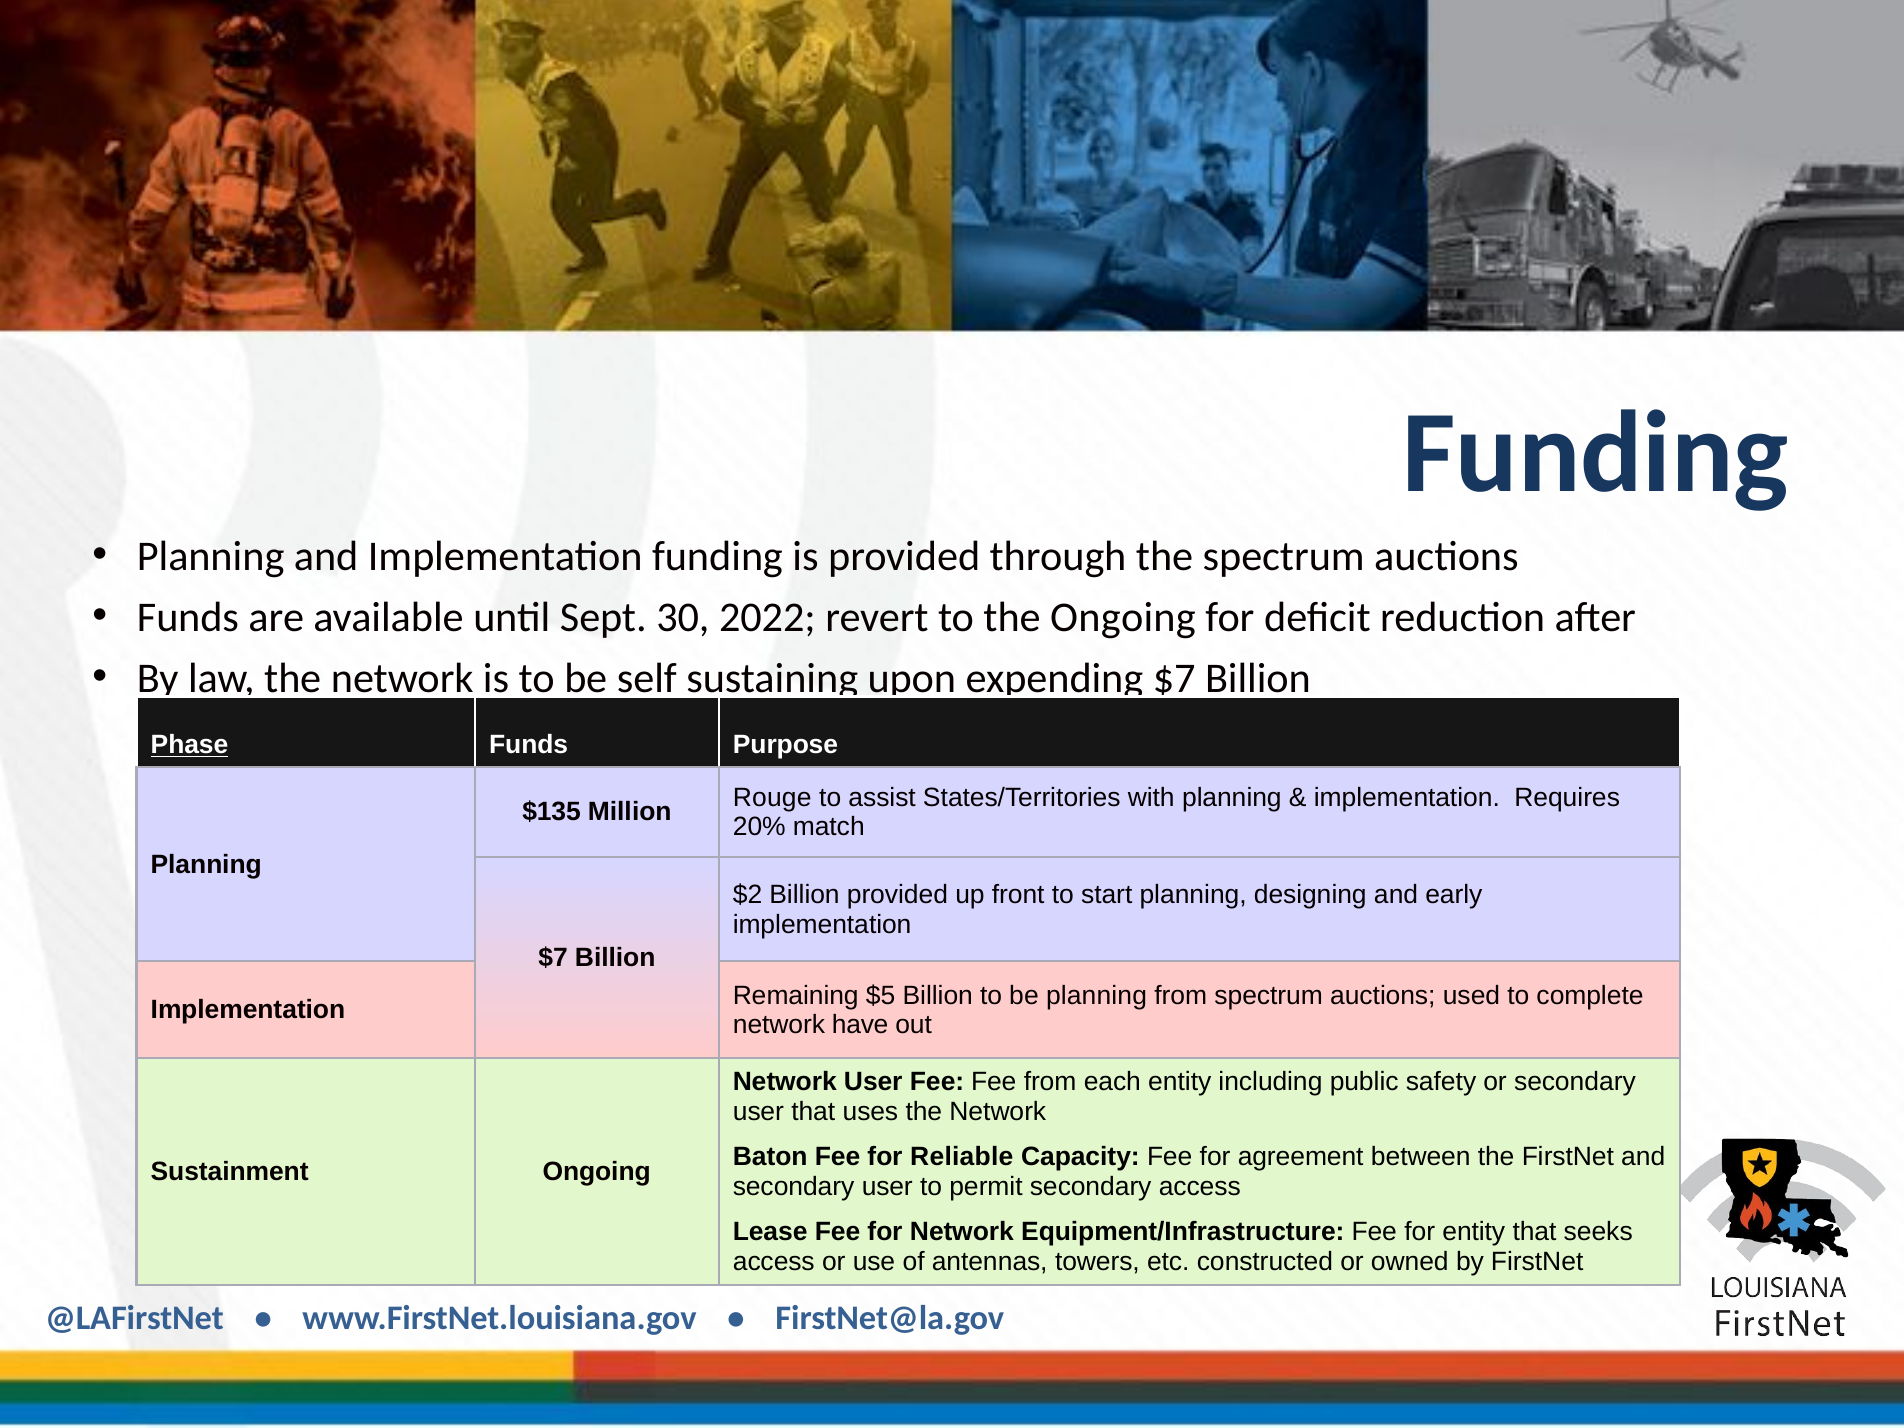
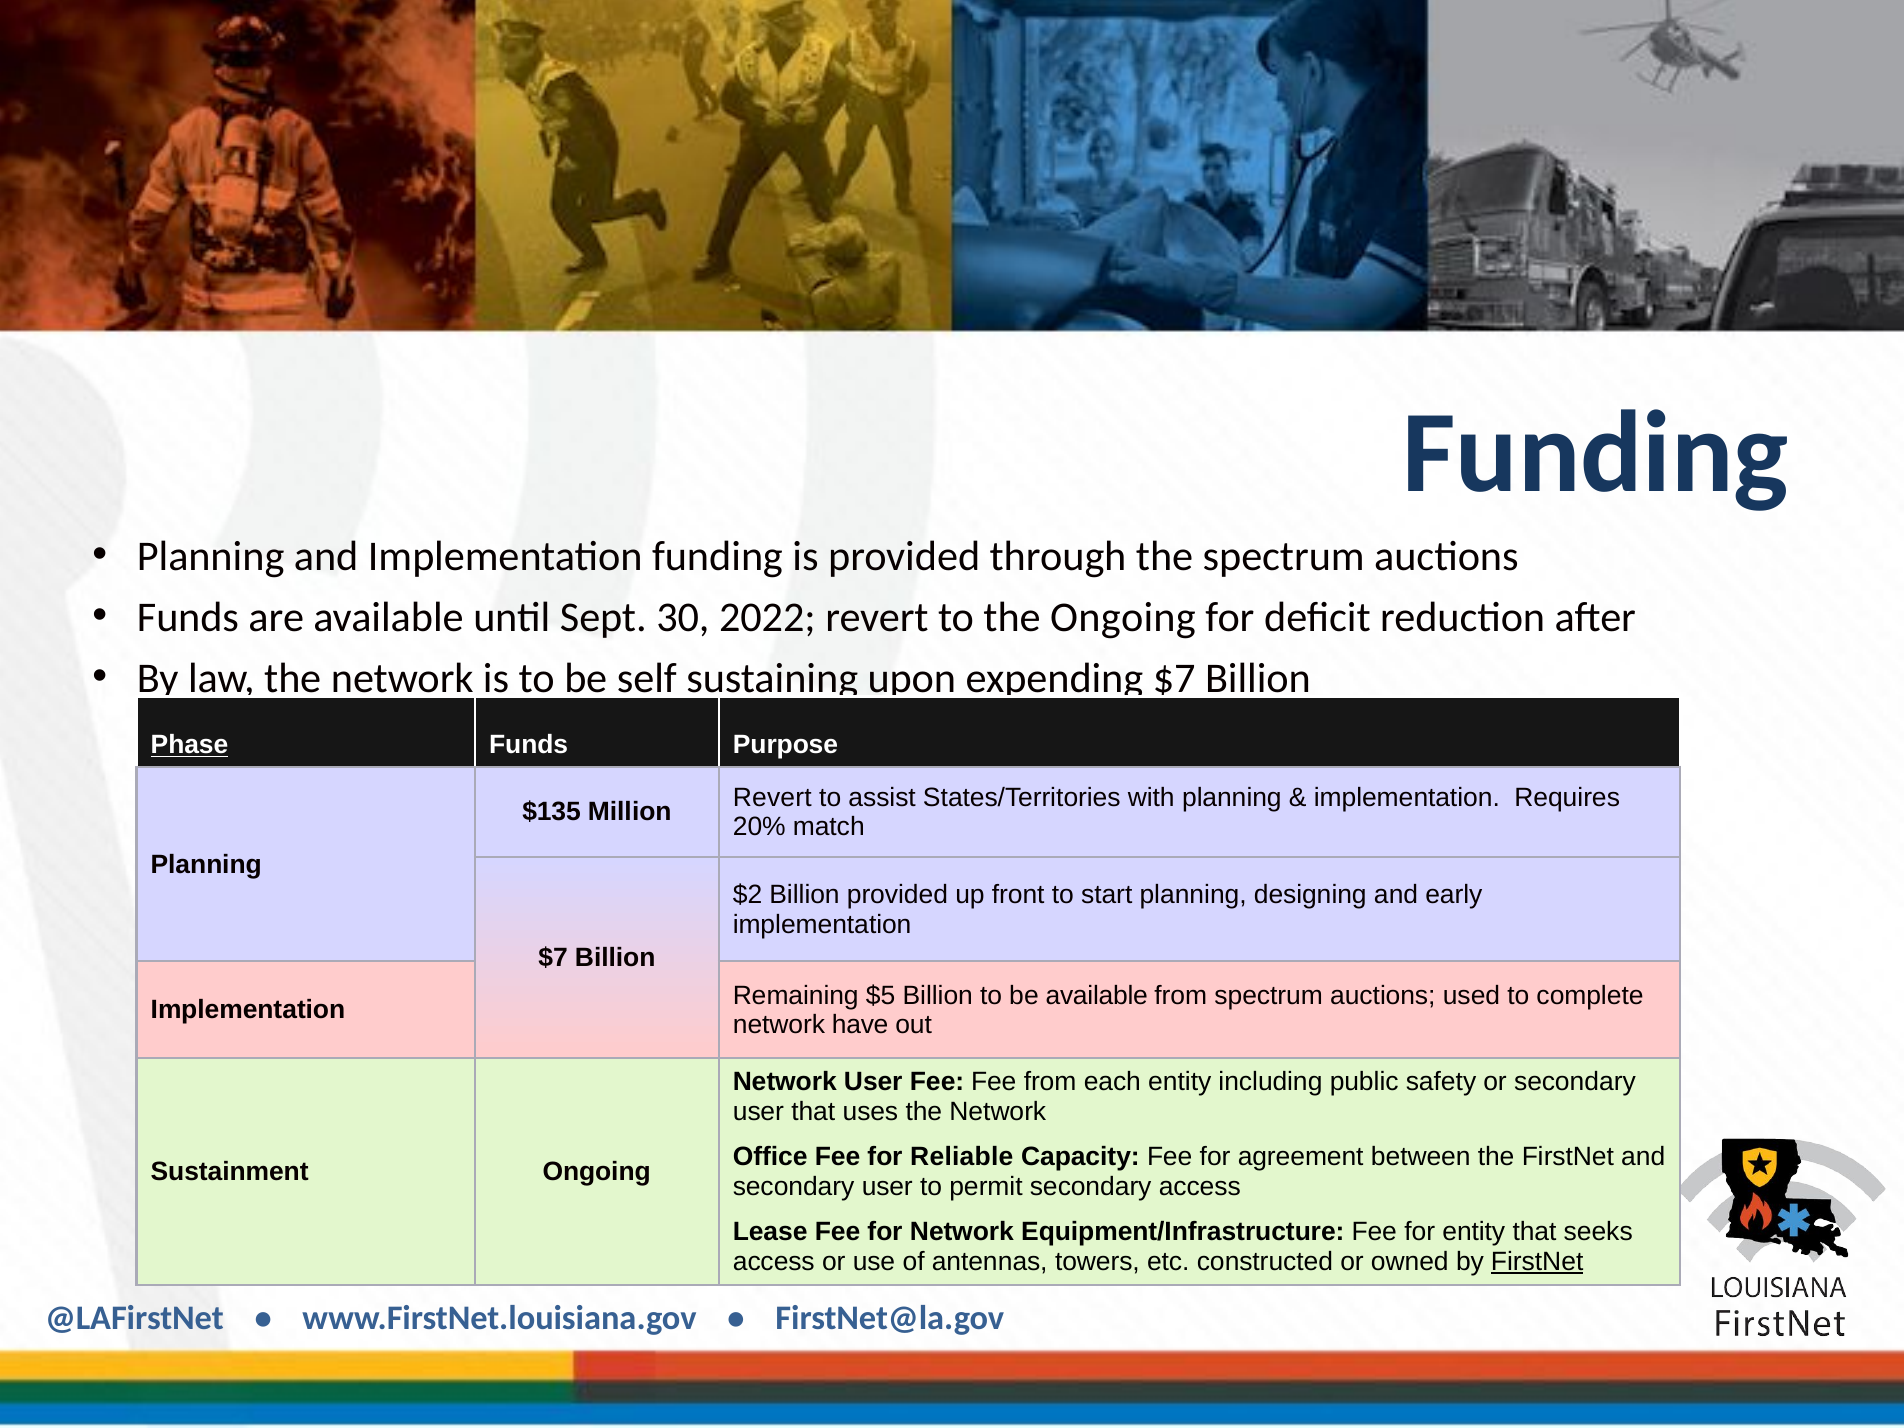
Rouge at (772, 797): Rouge -> Revert
be planning: planning -> available
Baton: Baton -> Office
FirstNet at (1537, 1262) underline: none -> present
